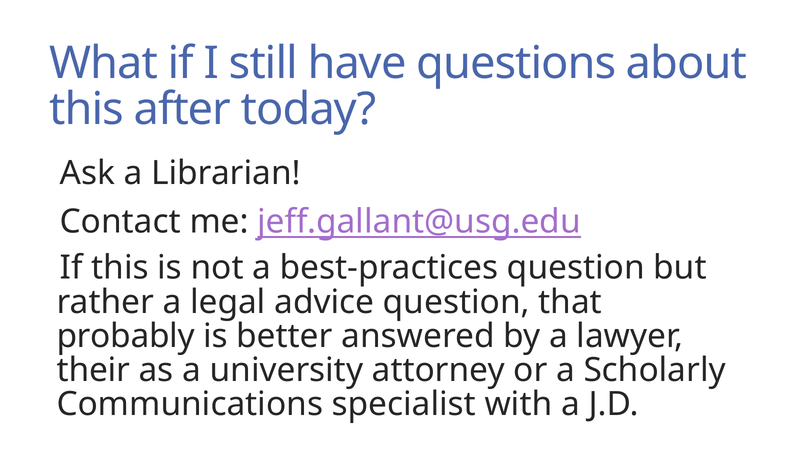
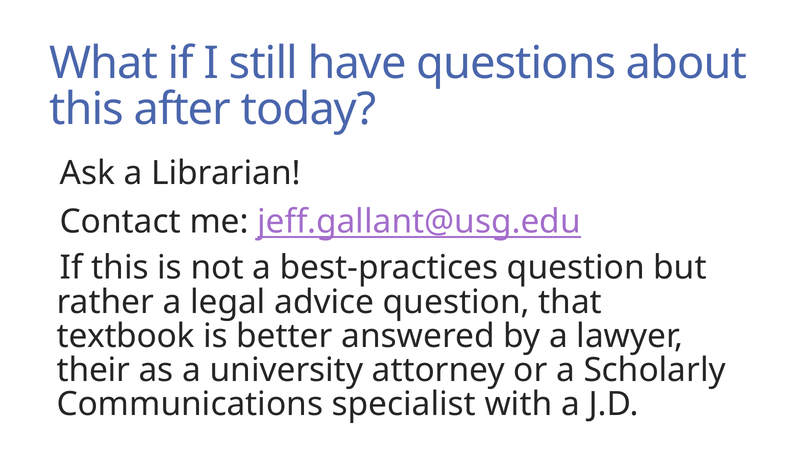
probably: probably -> textbook
